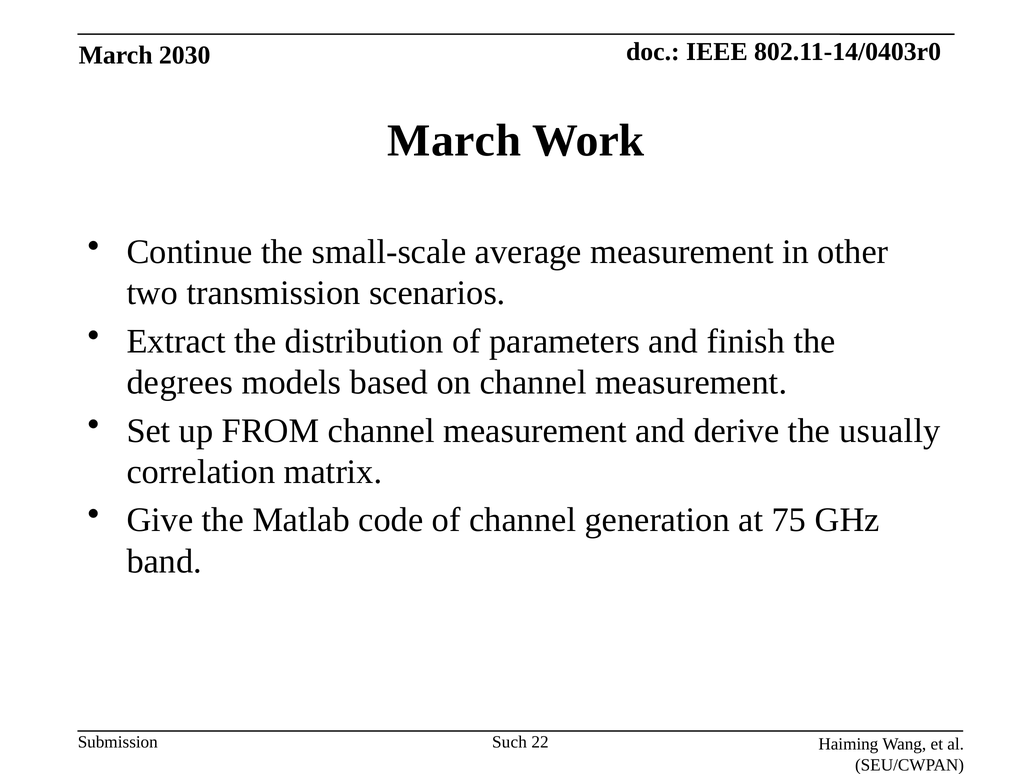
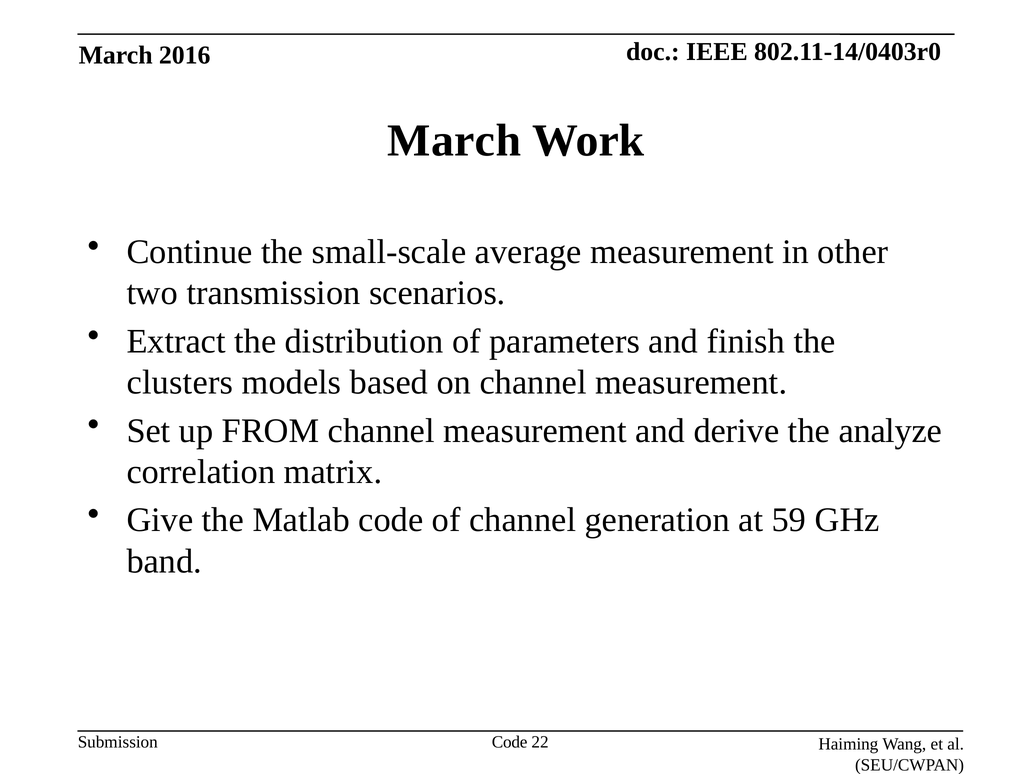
2030: 2030 -> 2016
degrees: degrees -> clusters
usually: usually -> analyze
75: 75 -> 59
Such at (509, 742): Such -> Code
